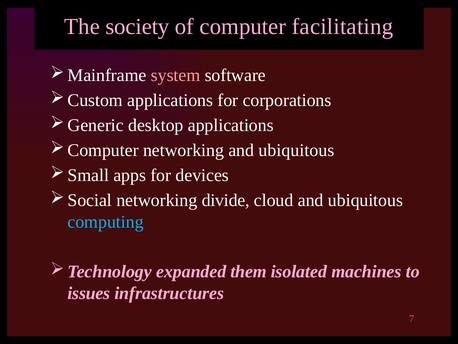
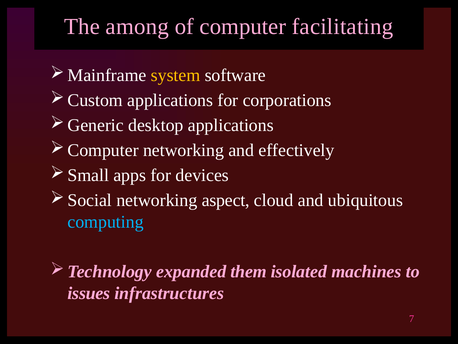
society: society -> among
system colour: pink -> yellow
networking and ubiquitous: ubiquitous -> effectively
divide: divide -> aspect
